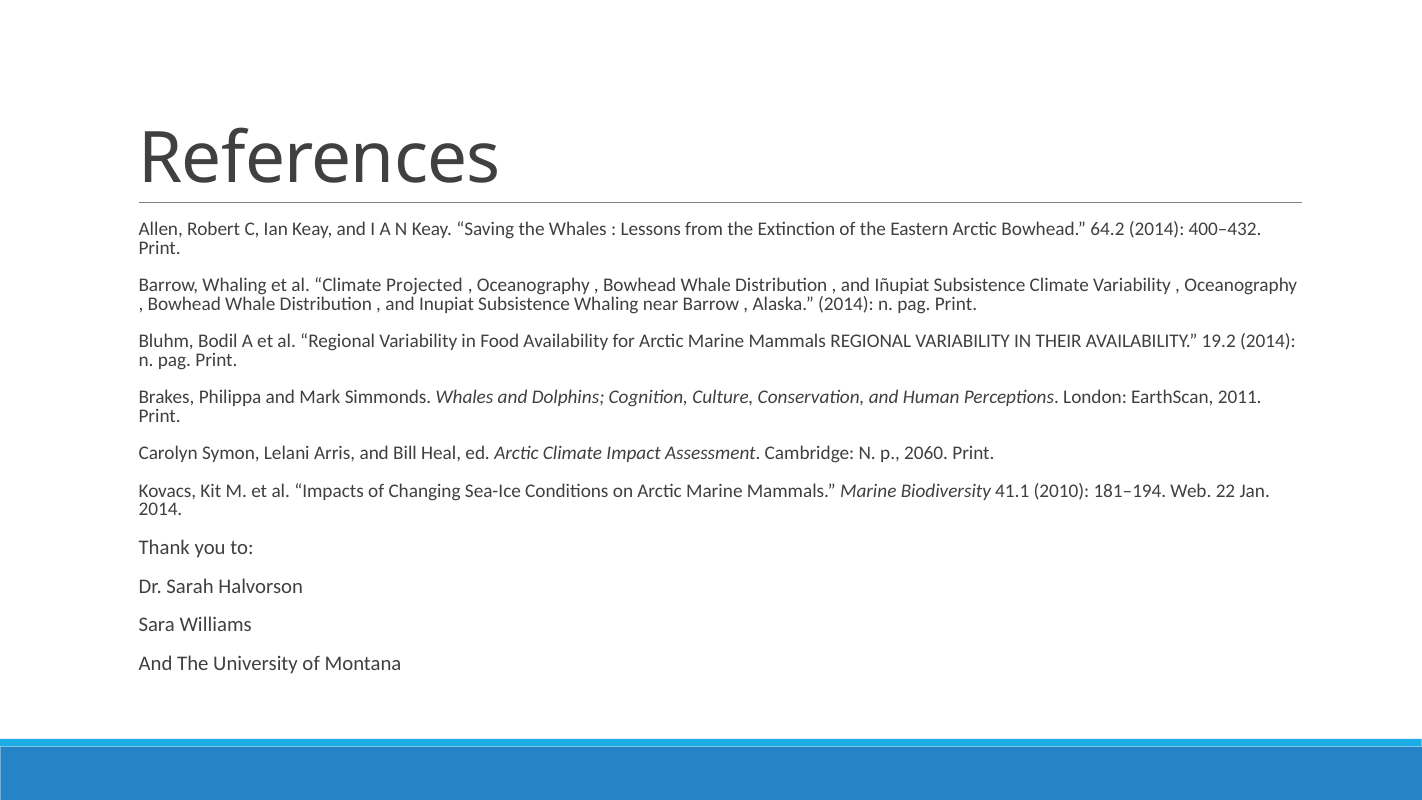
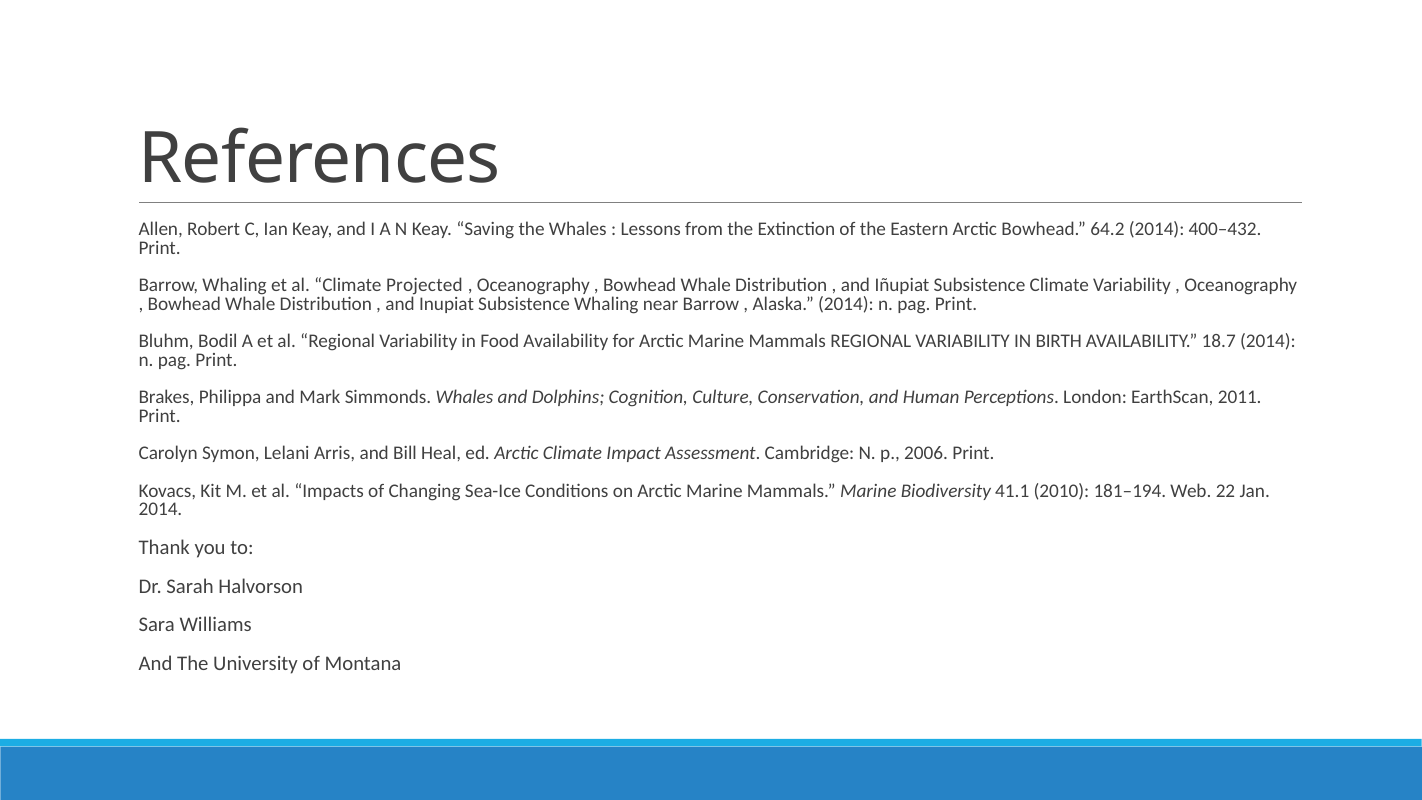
THEIR: THEIR -> BIRTH
19.2: 19.2 -> 18.7
2060: 2060 -> 2006
